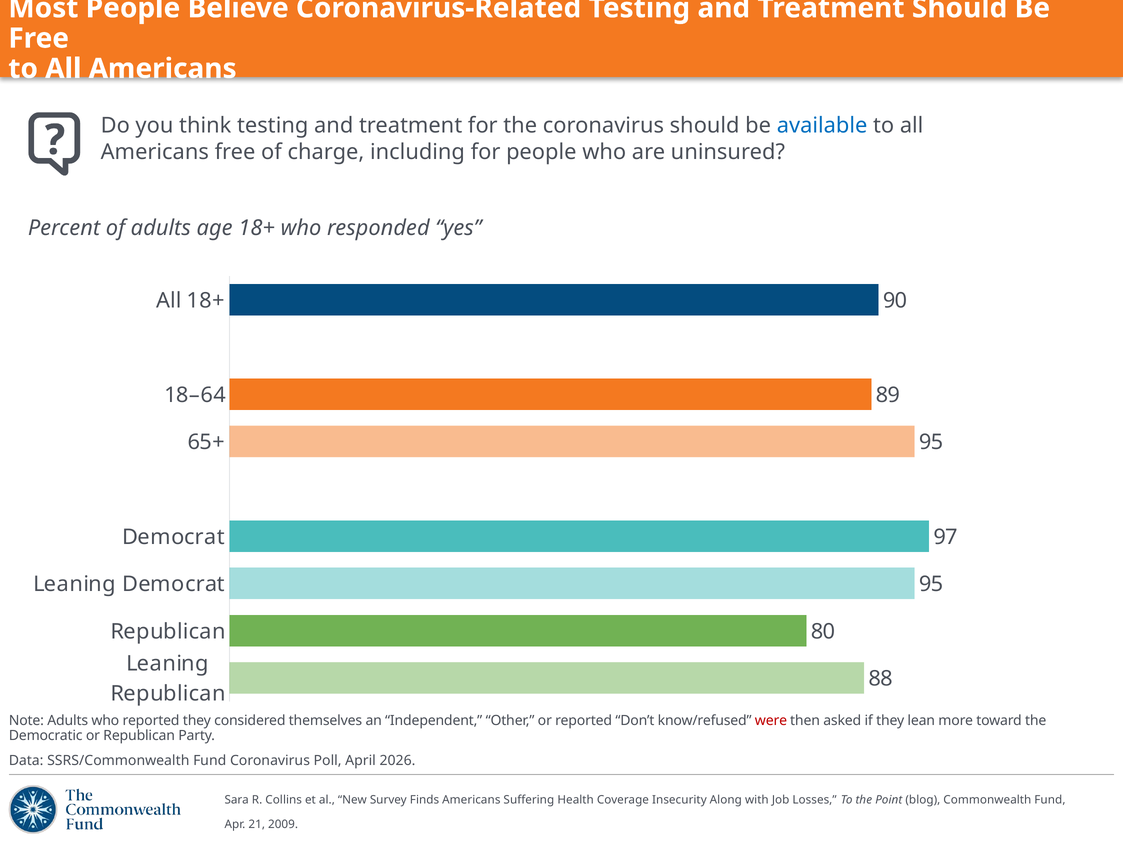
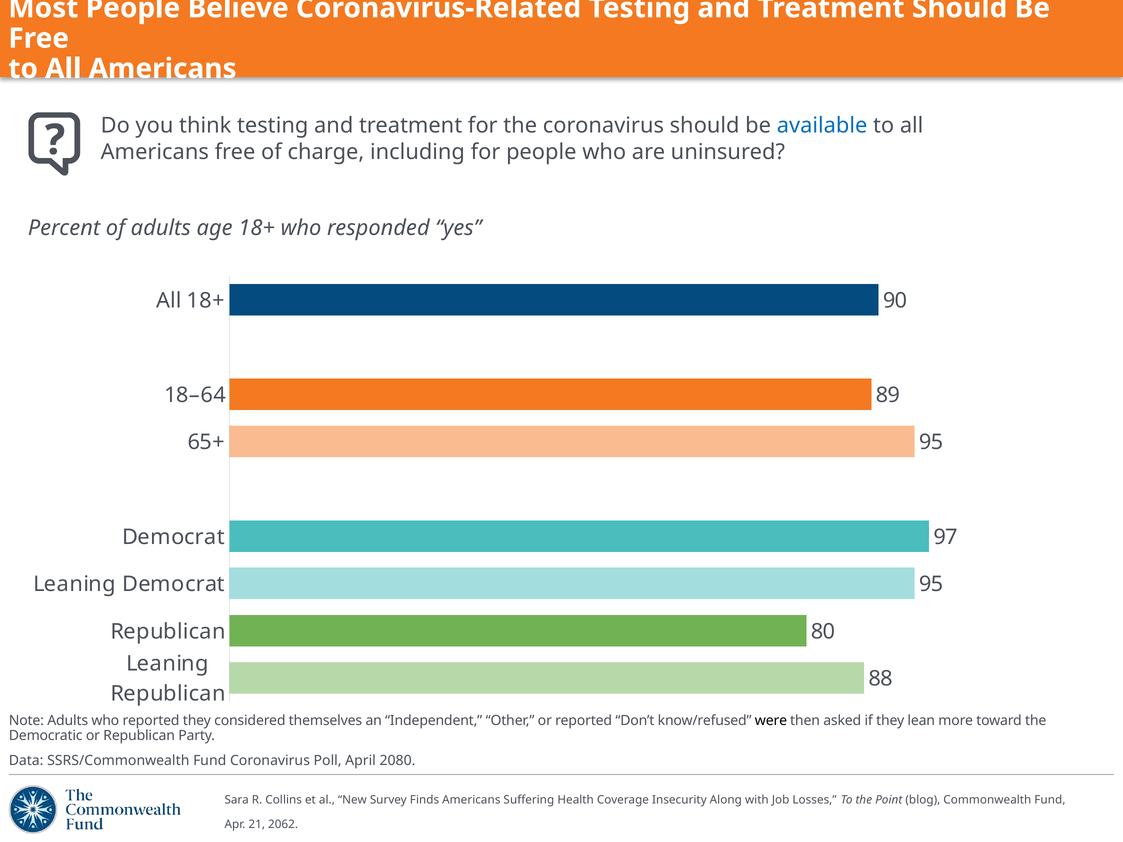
were colour: red -> black
2026: 2026 -> 2080
2009: 2009 -> 2062
